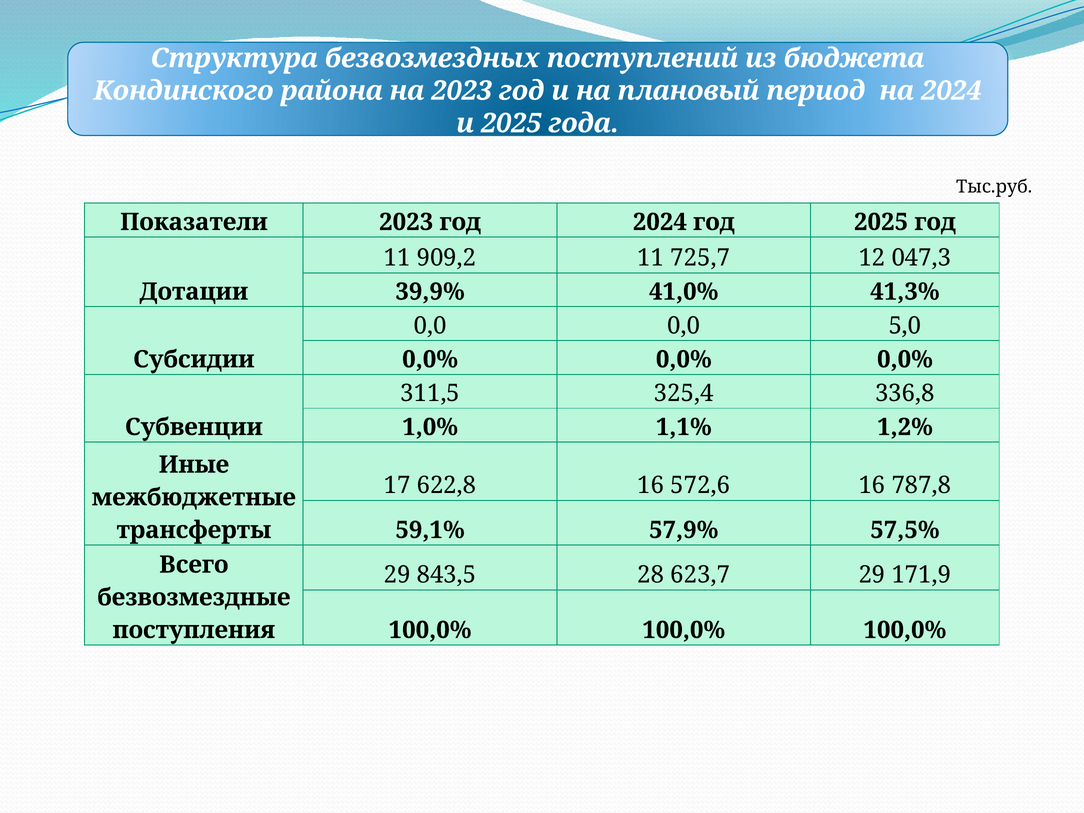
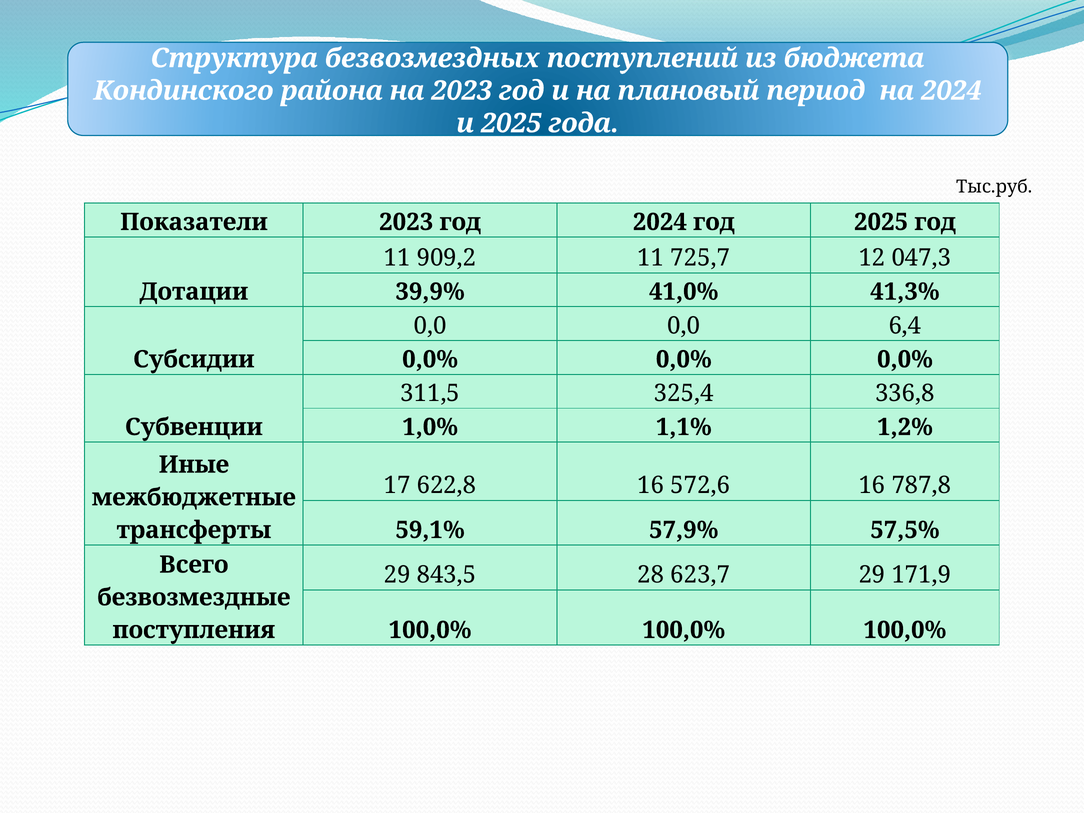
5,0: 5,0 -> 6,4
